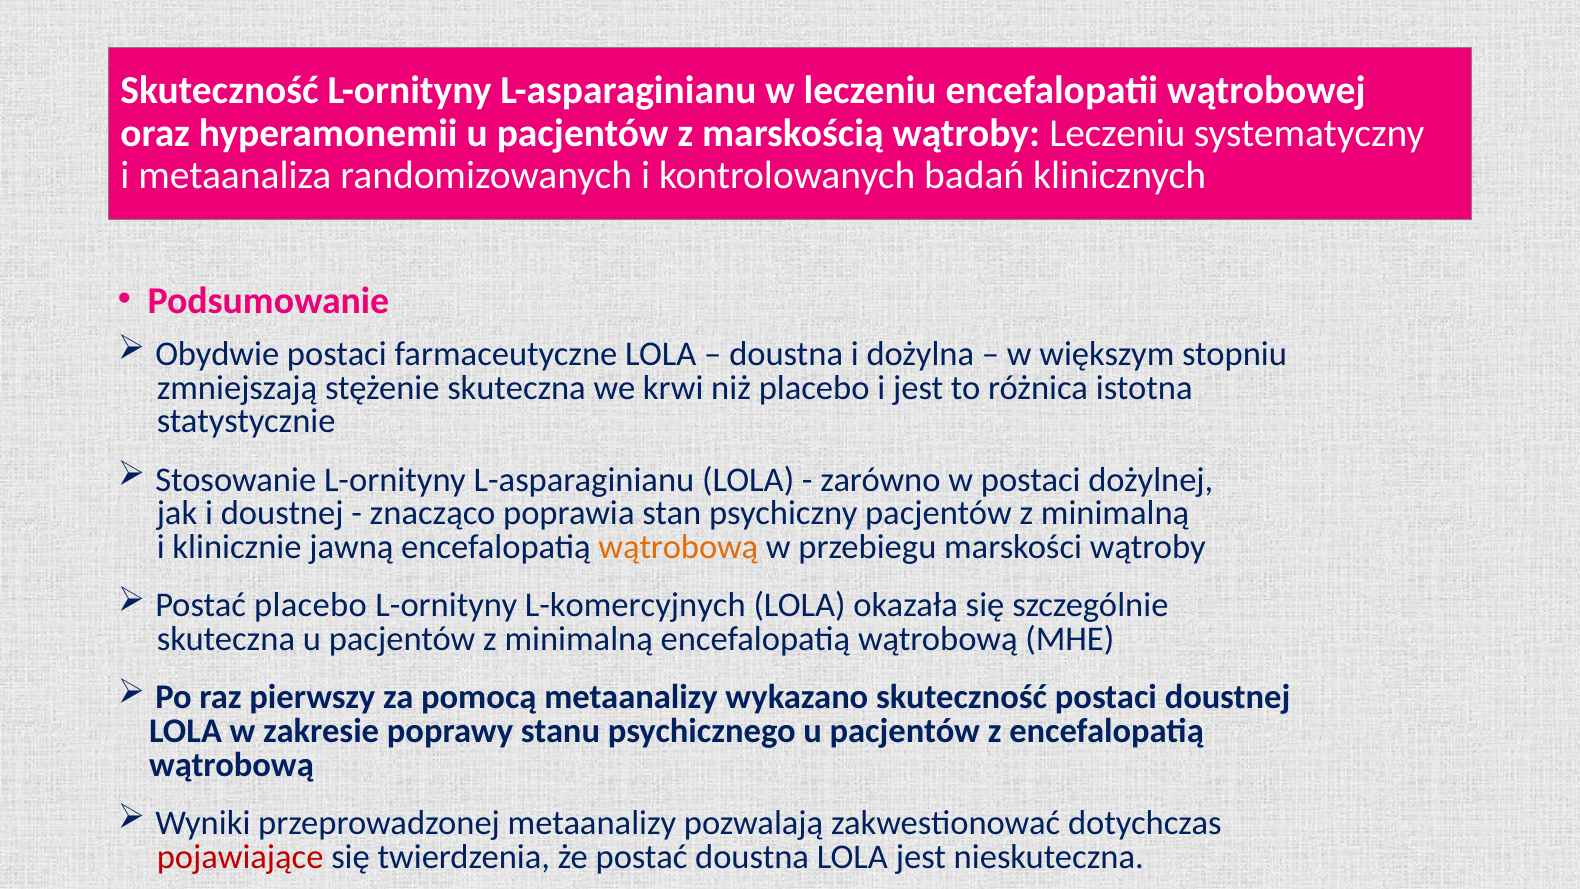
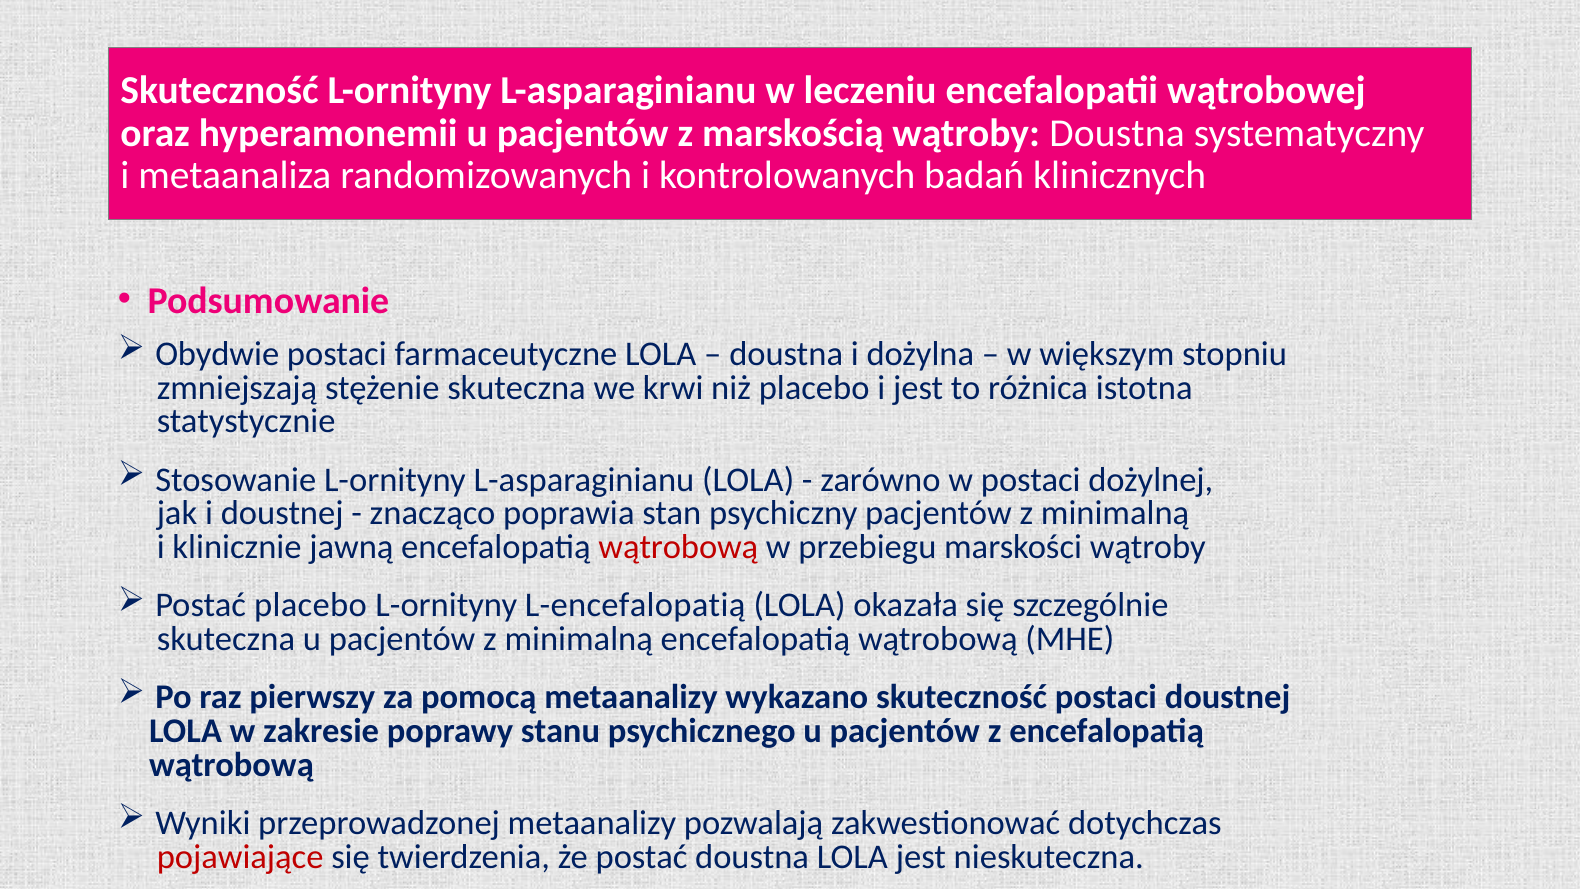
wątroby Leczeniu: Leczeniu -> Doustna
wątrobową at (678, 547) colour: orange -> red
L-komercyjnych: L-komercyjnych -> L-encefalopatią
